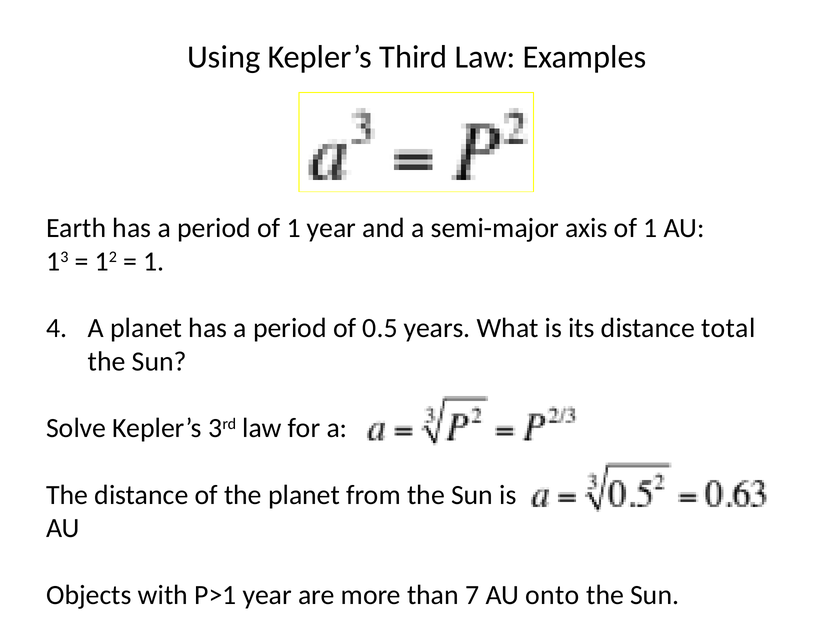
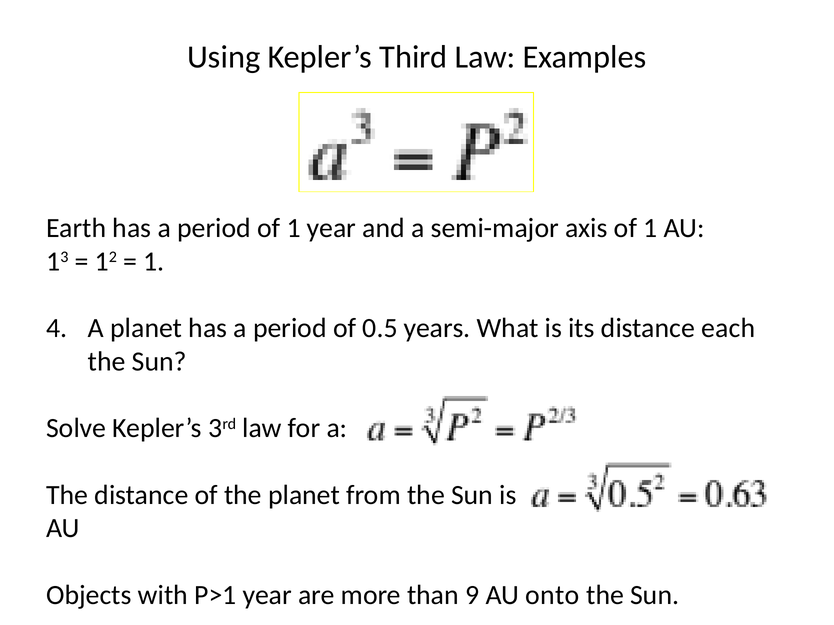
total: total -> each
7: 7 -> 9
